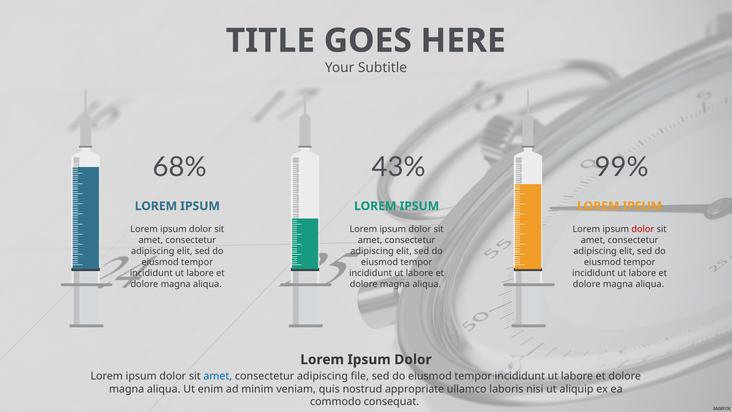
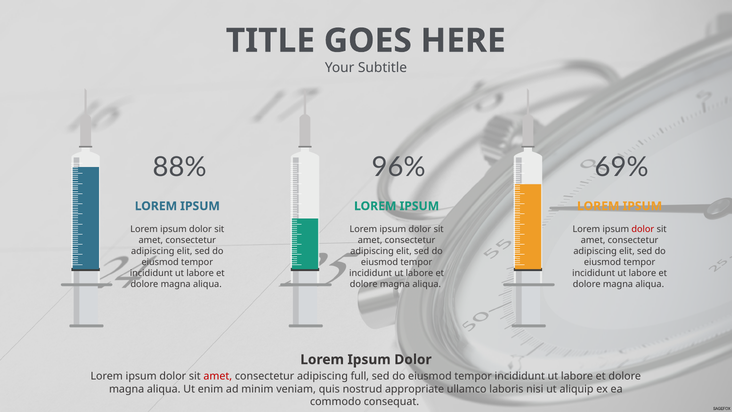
68%: 68% -> 88%
43%: 43% -> 96%
99%: 99% -> 69%
amet at (218, 376) colour: blue -> red
file: file -> full
